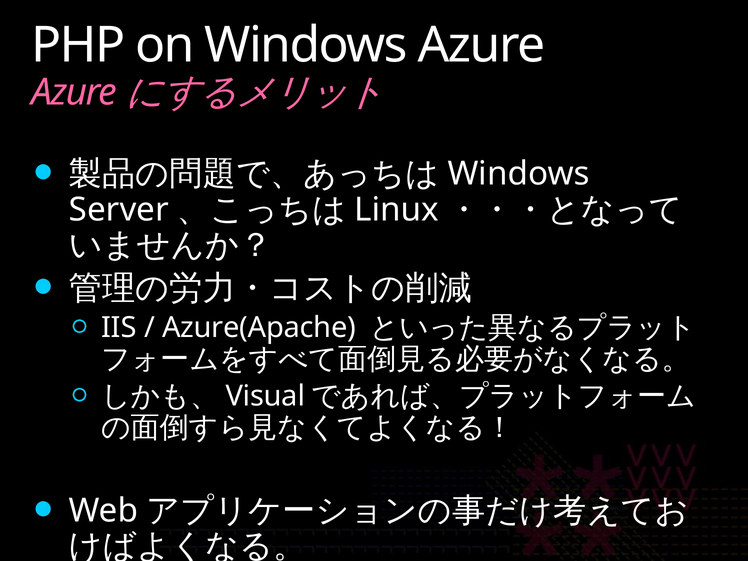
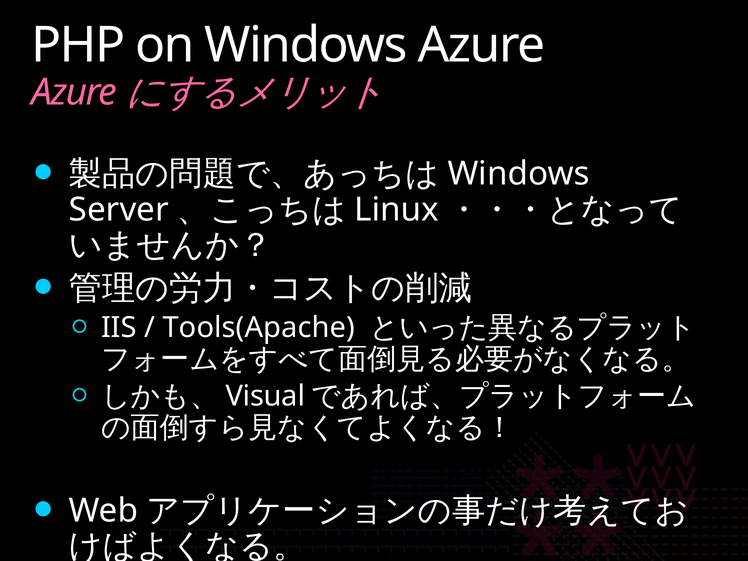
Azure(Apache: Azure(Apache -> Tools(Apache
